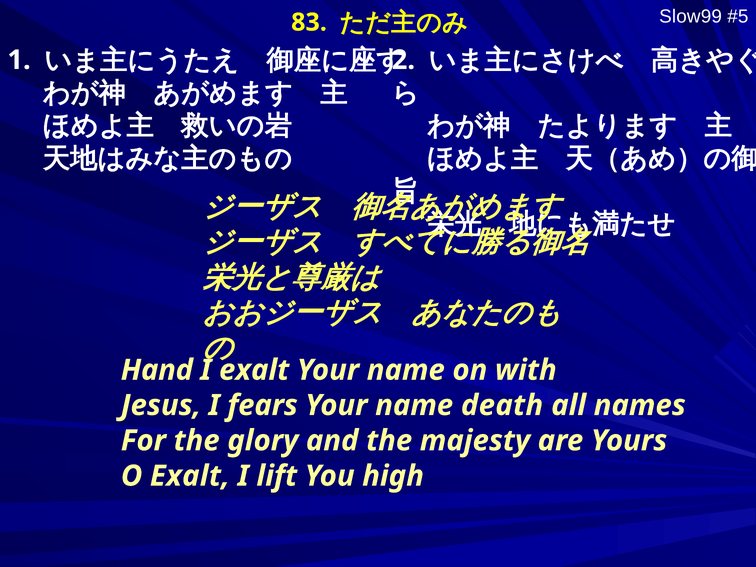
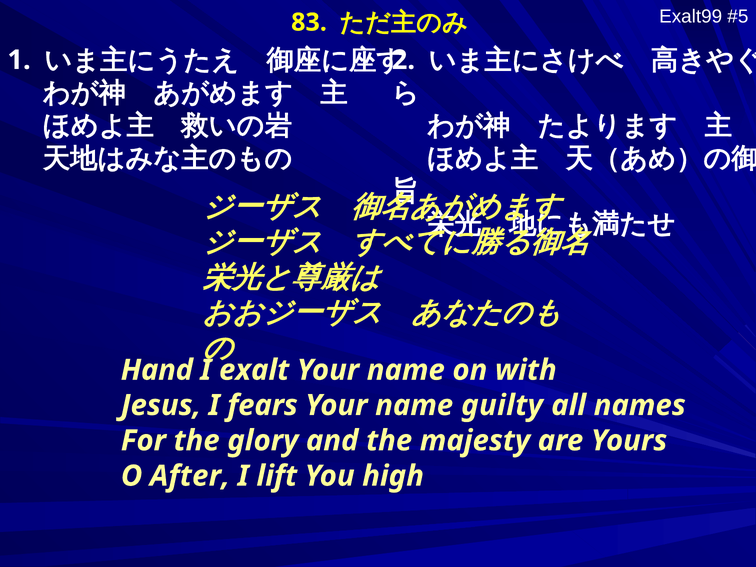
Slow99: Slow99 -> Exalt99
death: death -> guilty
O Exalt: Exalt -> After
